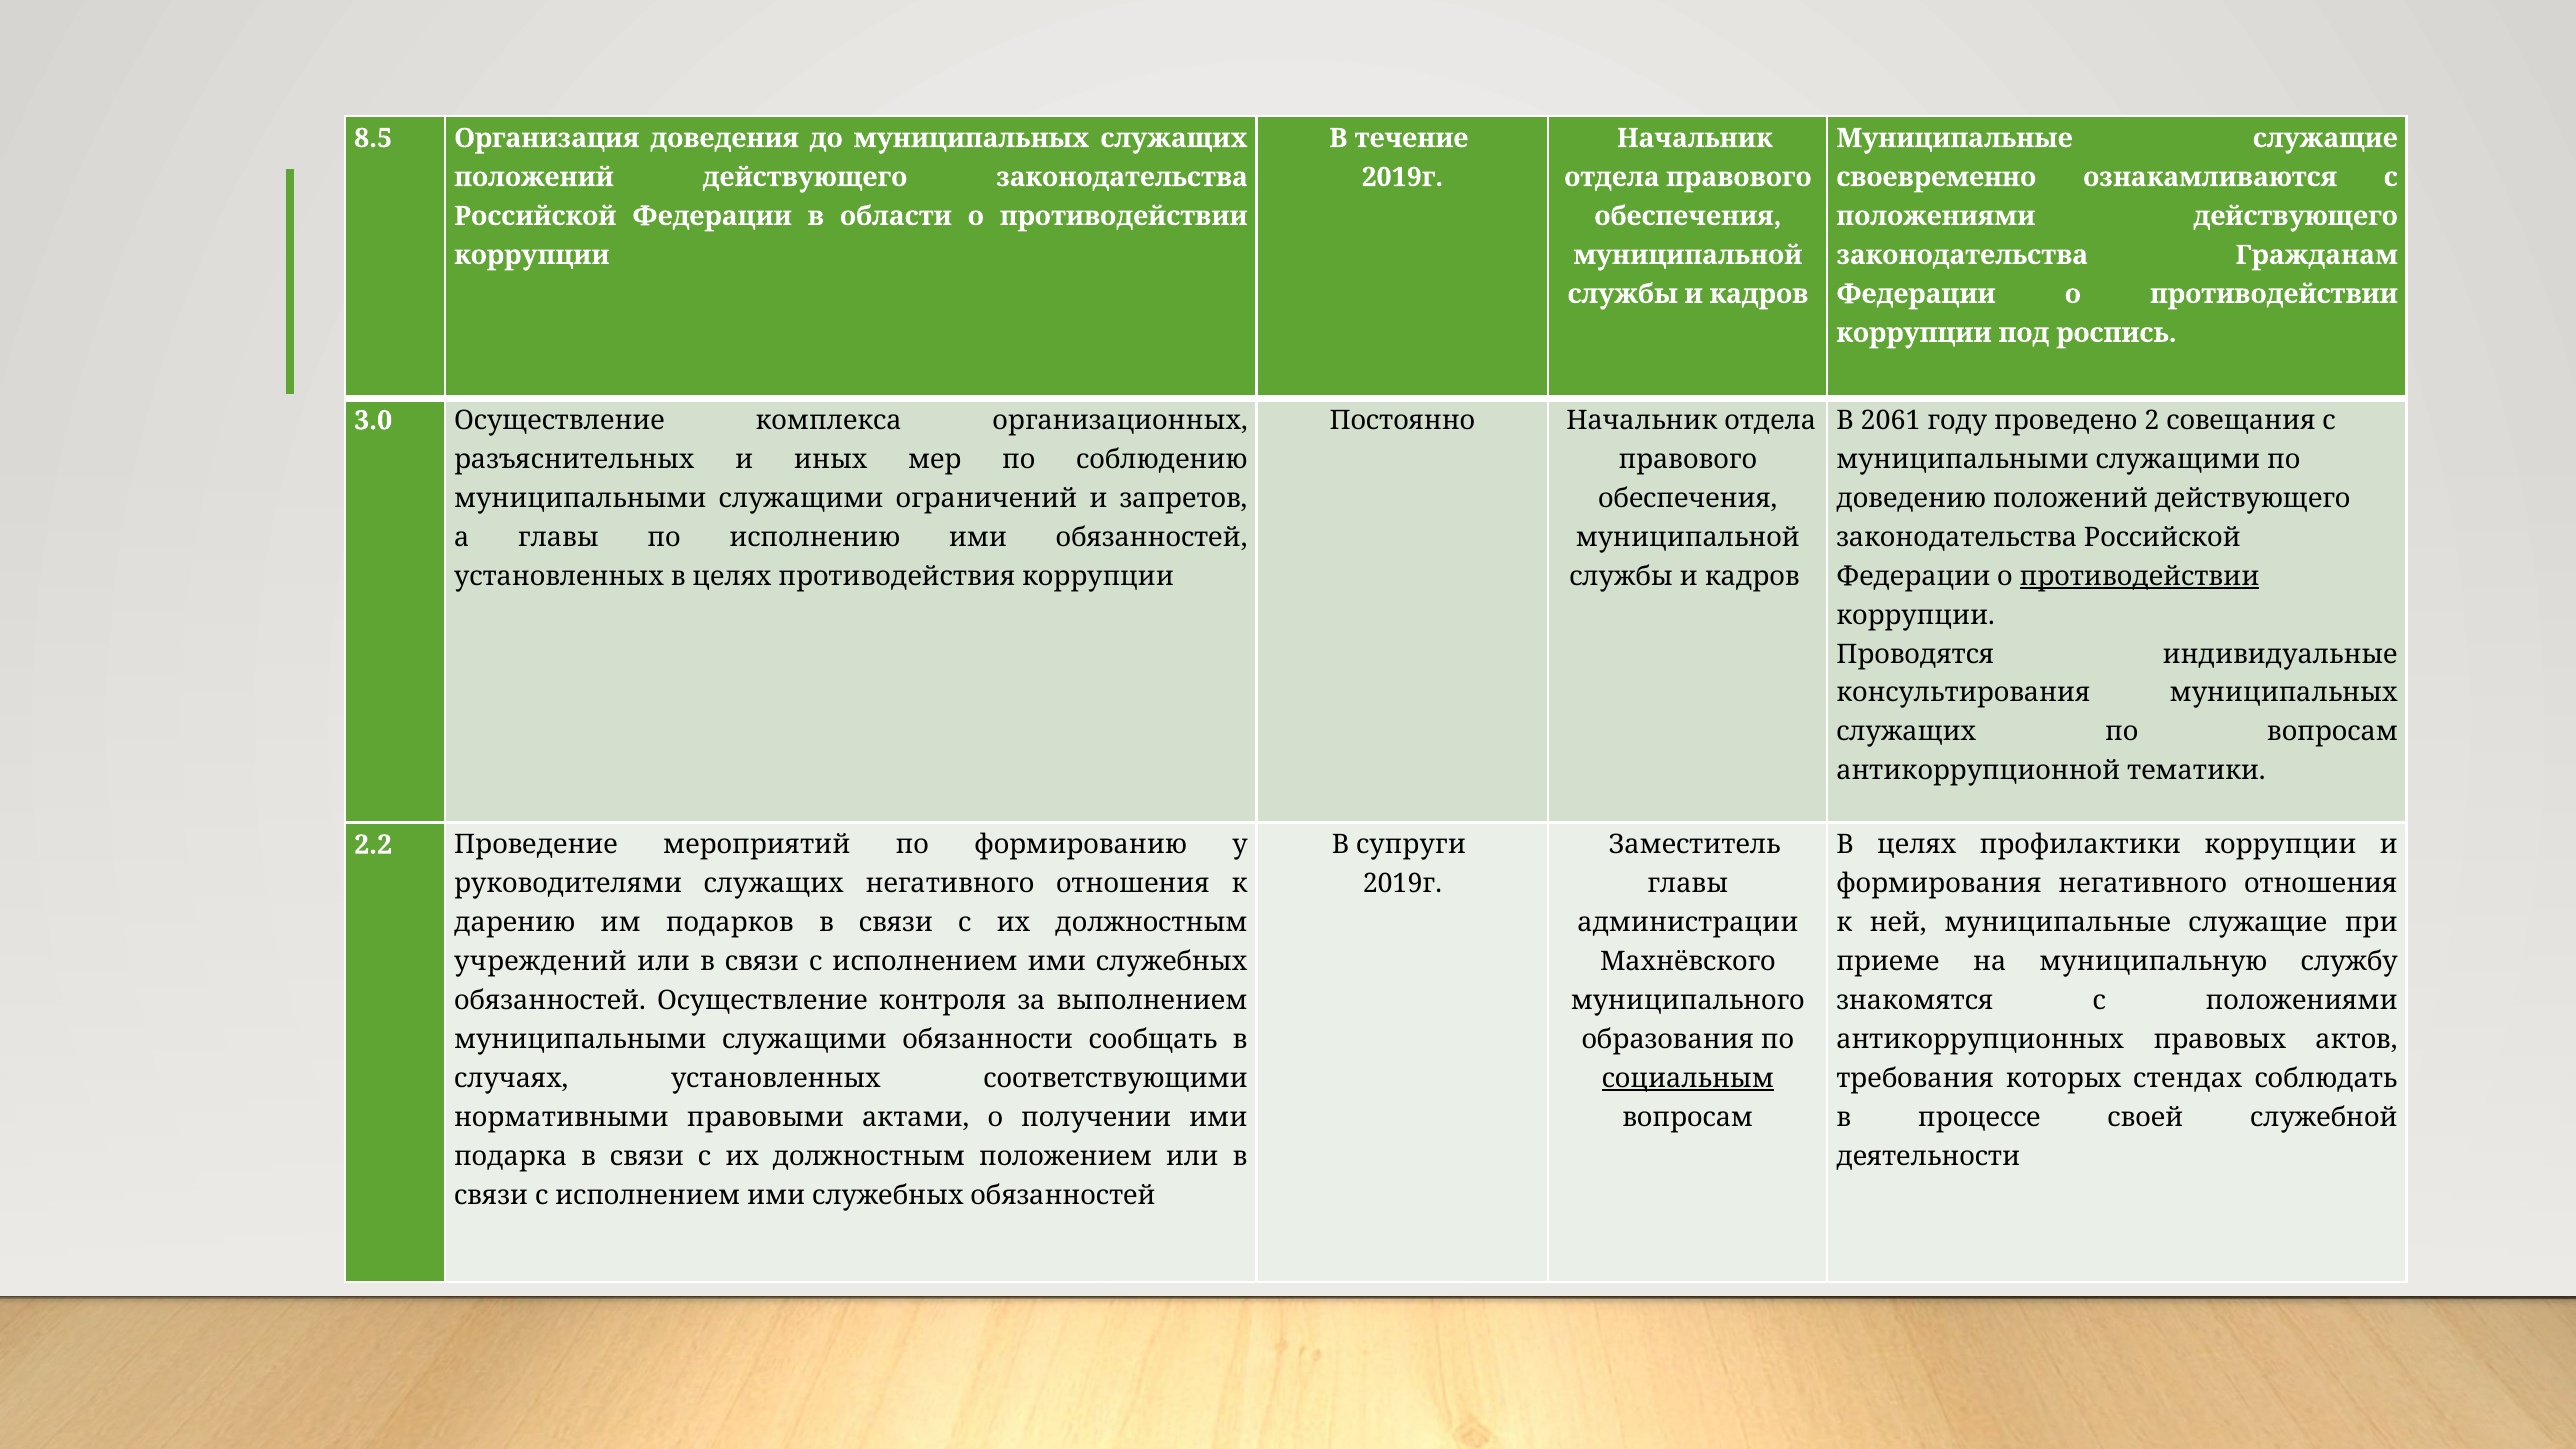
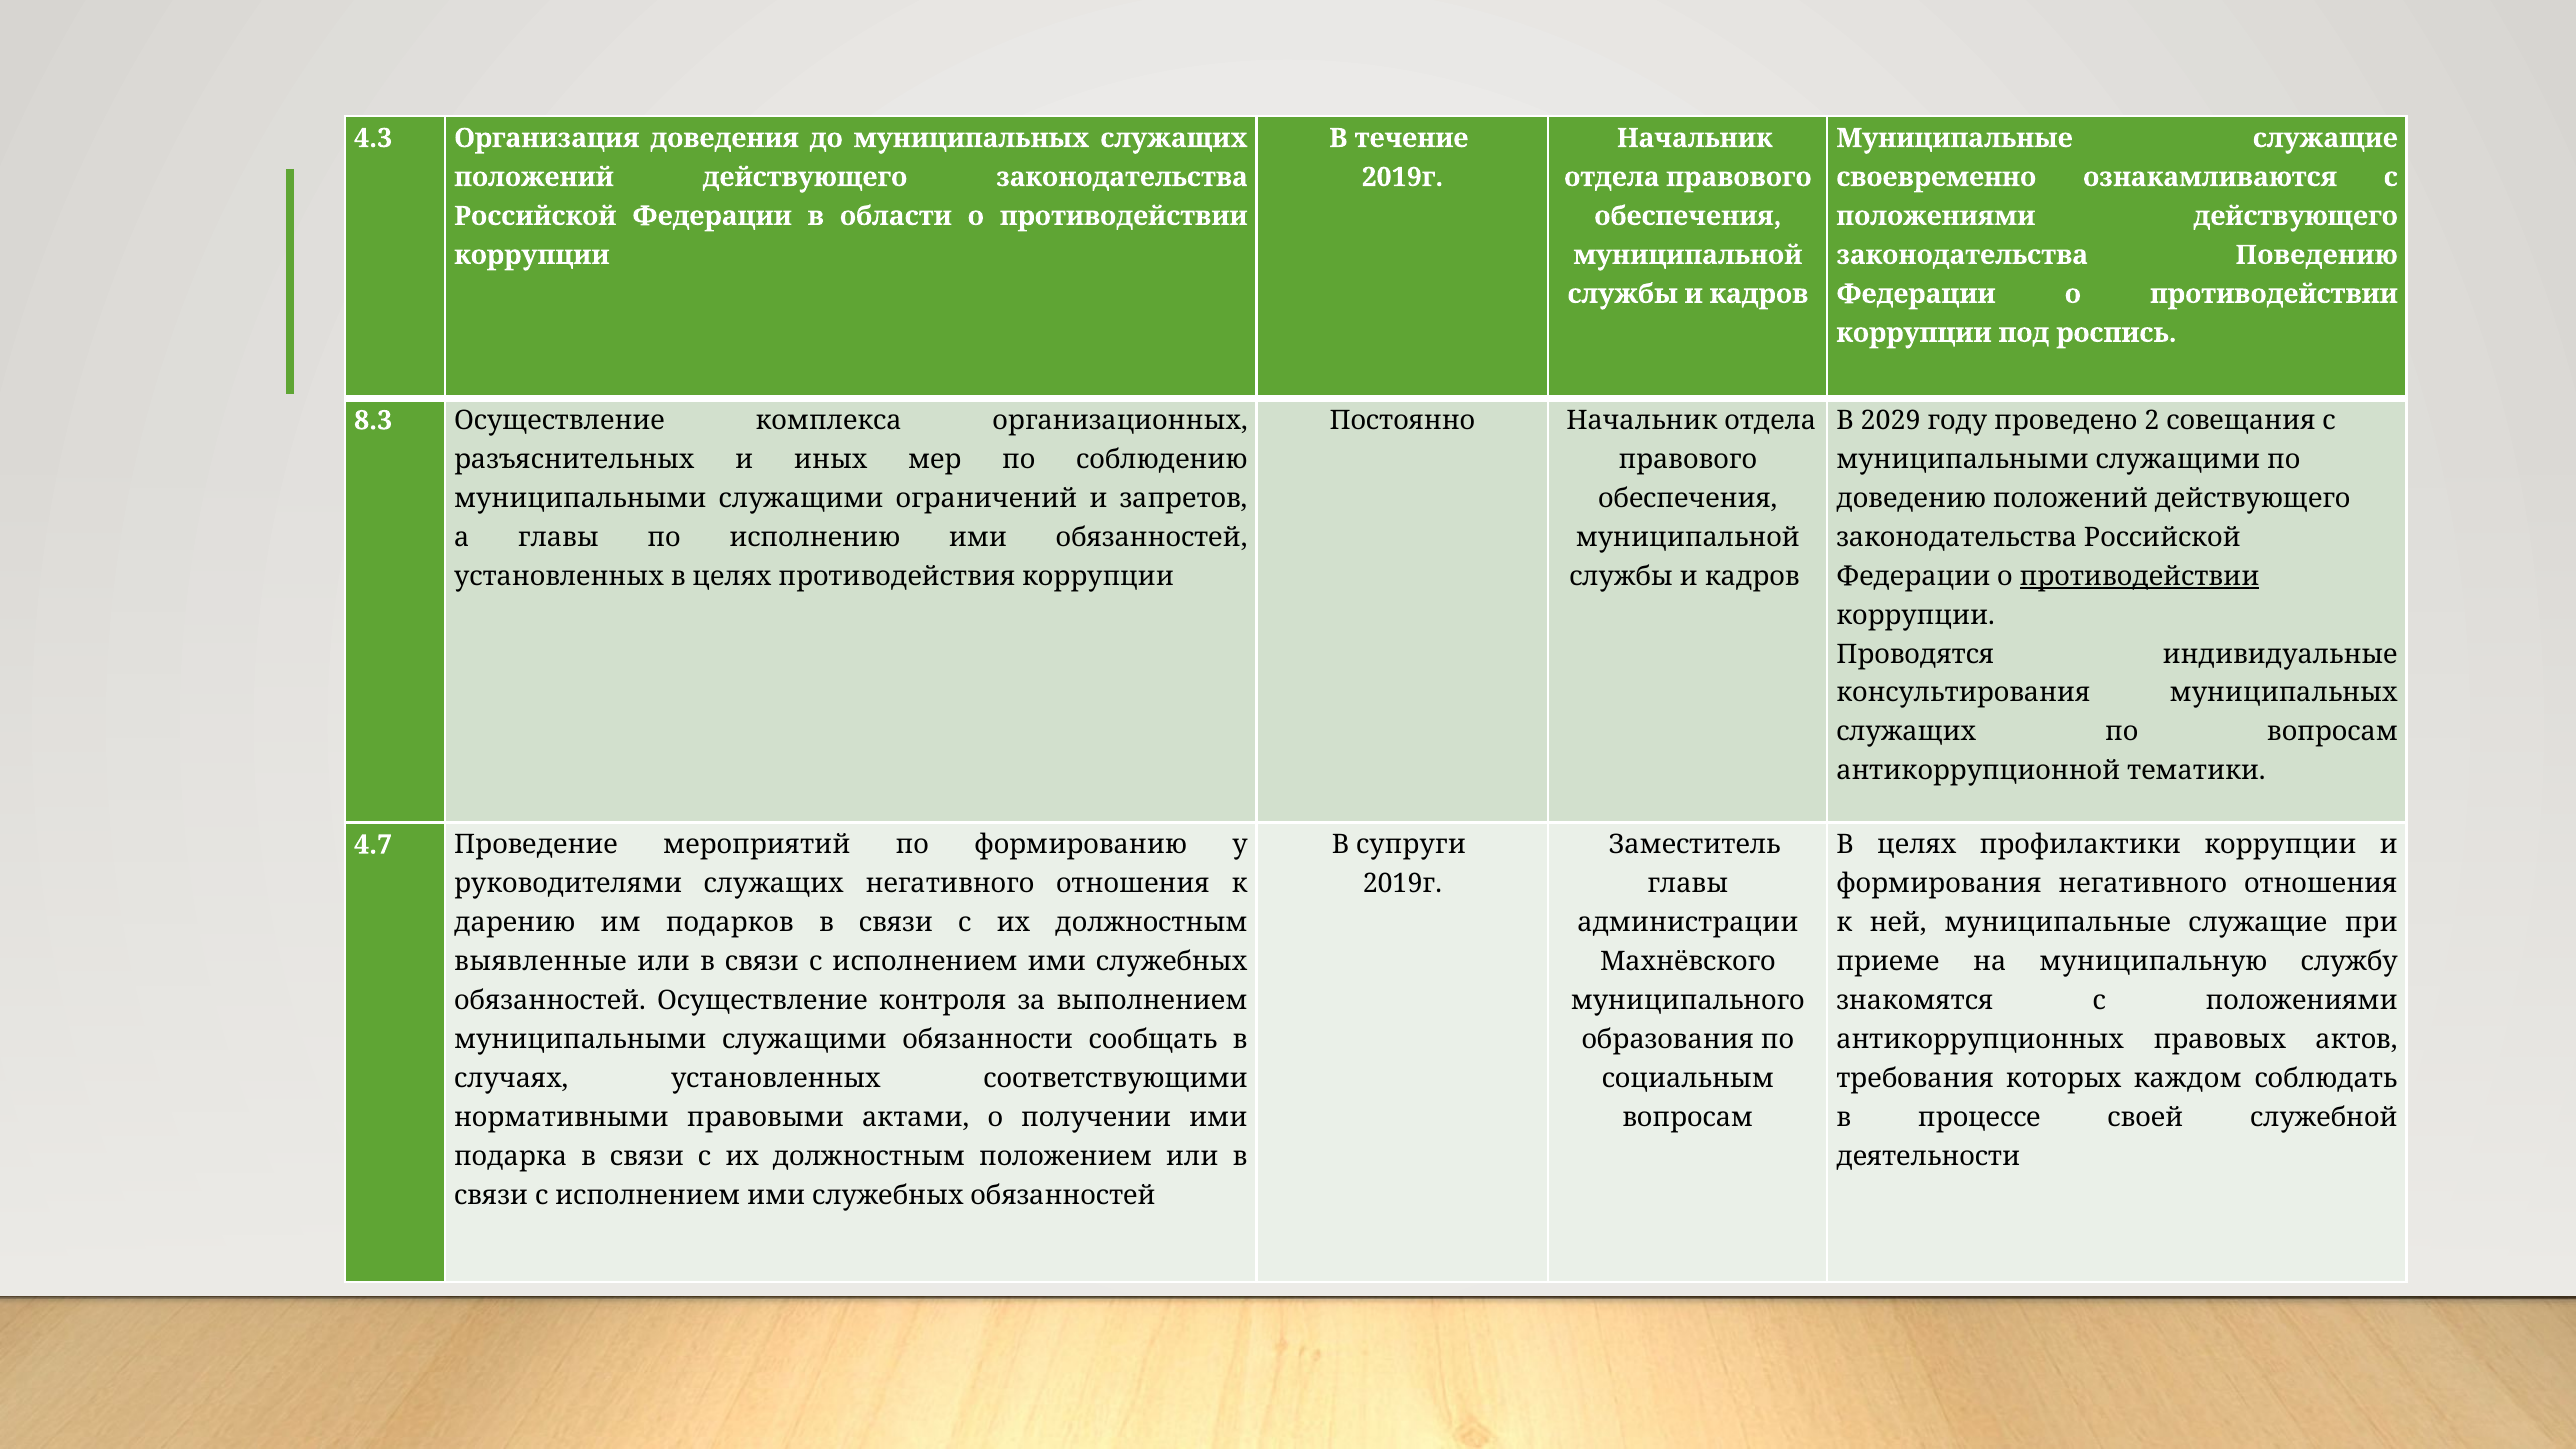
8.5: 8.5 -> 4.3
Гражданам: Гражданам -> Поведению
3.0: 3.0 -> 8.3
2061: 2061 -> 2029
2.2: 2.2 -> 4.7
учреждений: учреждений -> выявленные
социальным underline: present -> none
стендах: стендах -> каждом
